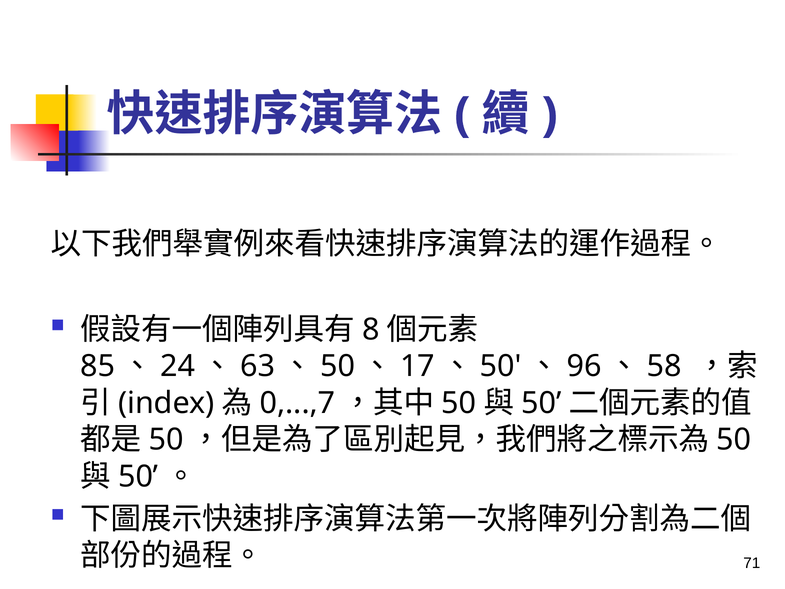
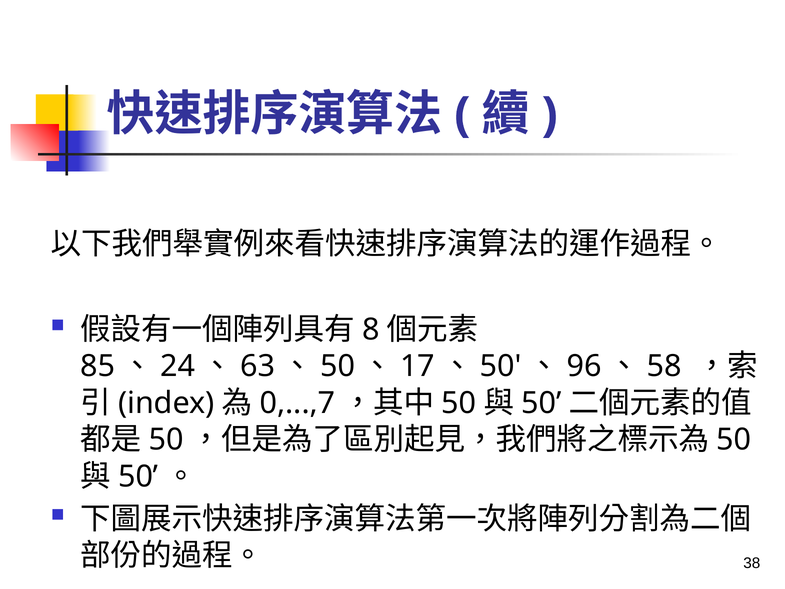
71: 71 -> 38
